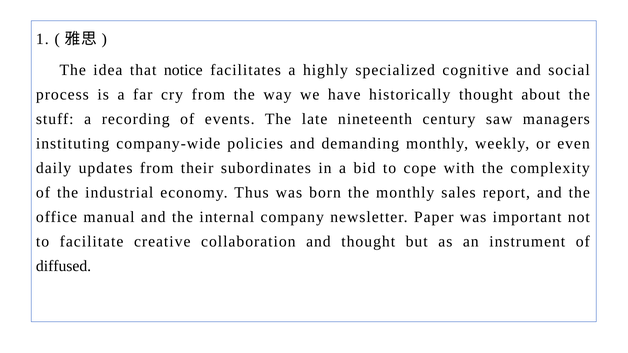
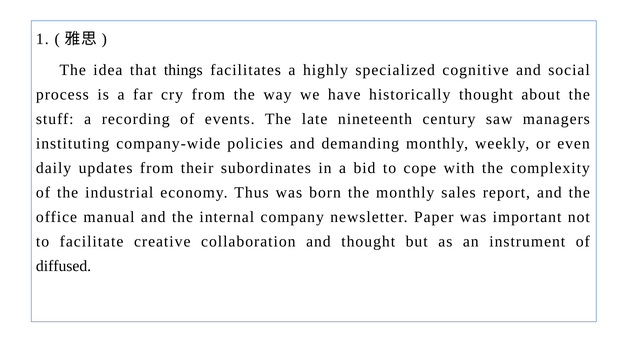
notice: notice -> things
